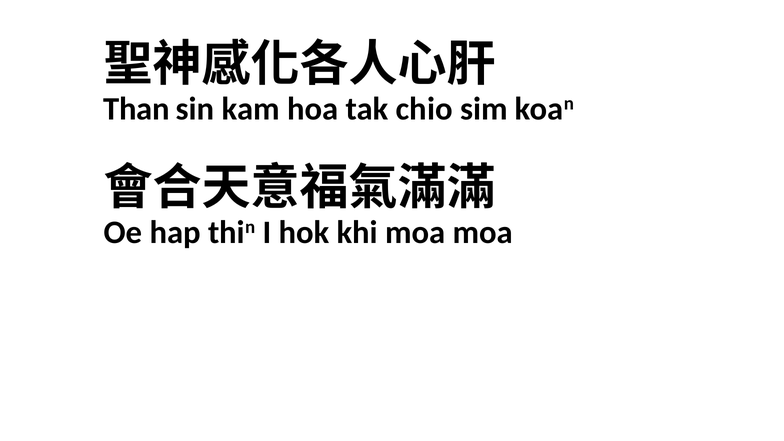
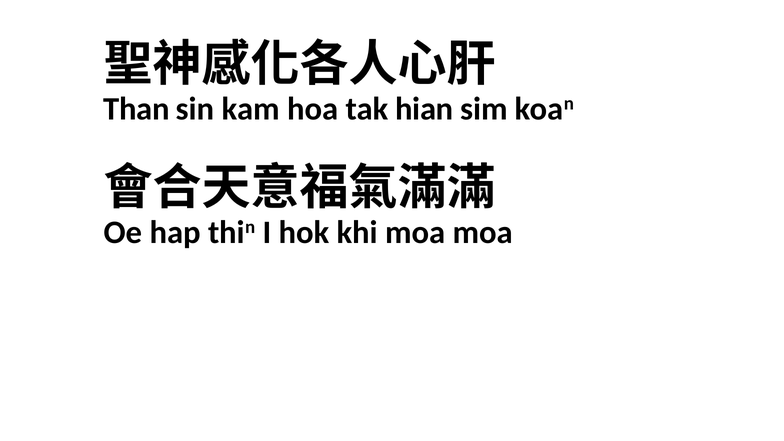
chio: chio -> hian
